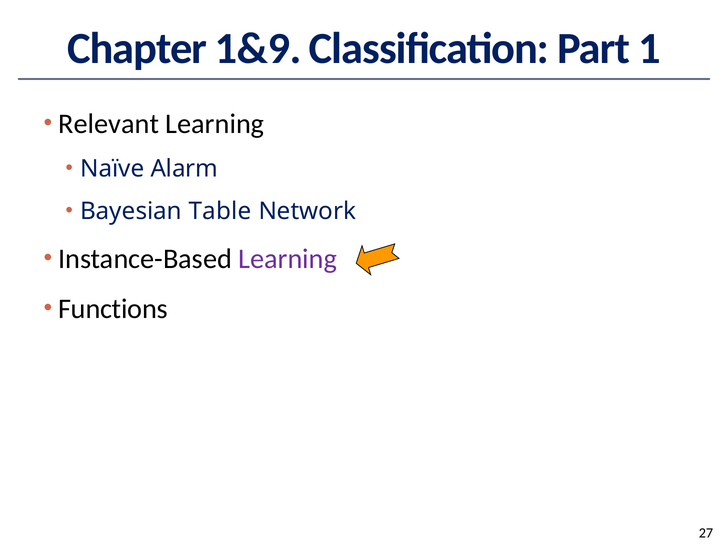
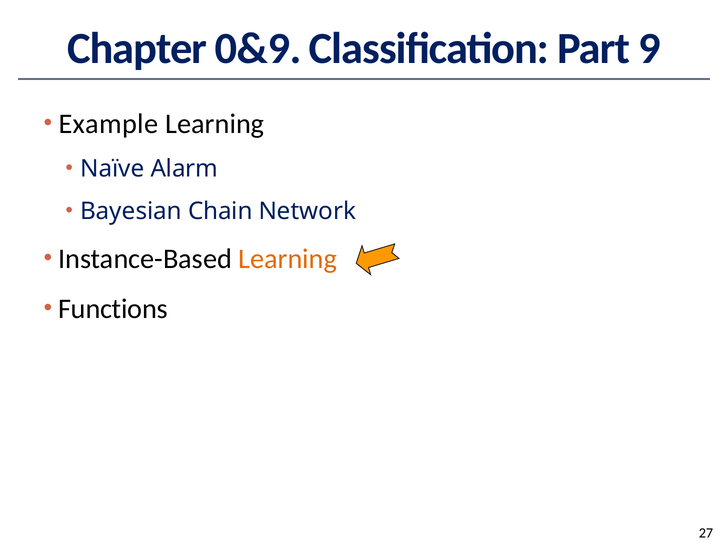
1&9: 1&9 -> 0&9
1: 1 -> 9
Relevant: Relevant -> Example
Table: Table -> Chain
Learning at (288, 259) colour: purple -> orange
